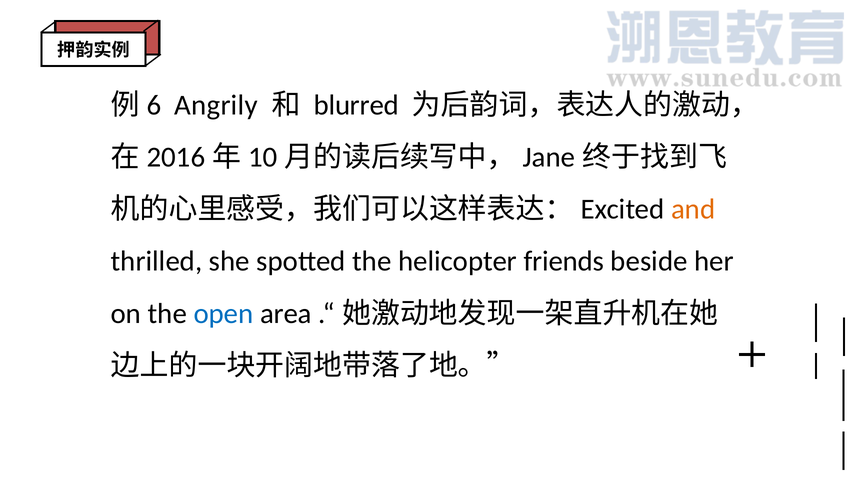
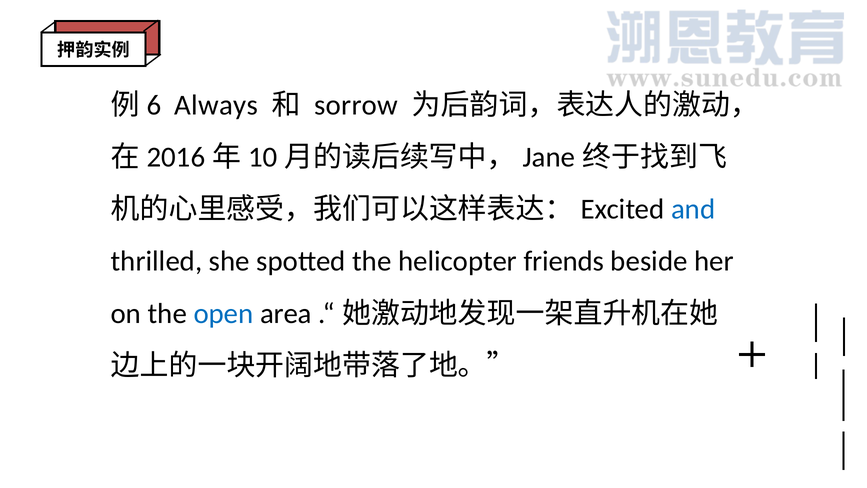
Angrily: Angrily -> Always
blurred: blurred -> sorrow
and colour: orange -> blue
